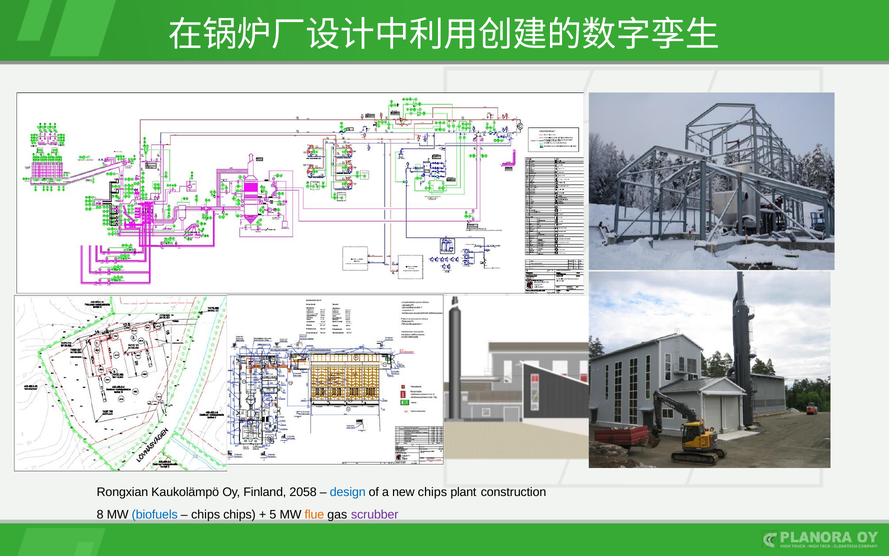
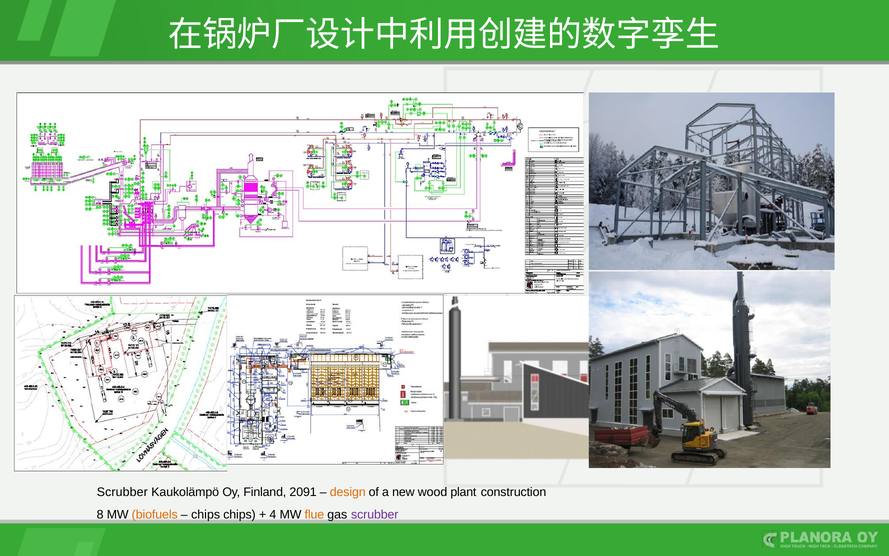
Rongxian at (122, 492): Rongxian -> Scrubber
2058: 2058 -> 2091
design colour: blue -> orange
new chips: chips -> wood
biofuels colour: blue -> orange
5: 5 -> 4
